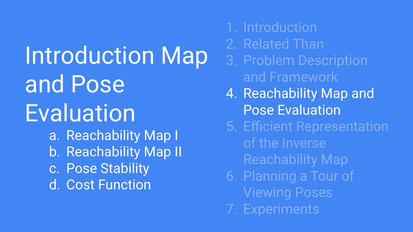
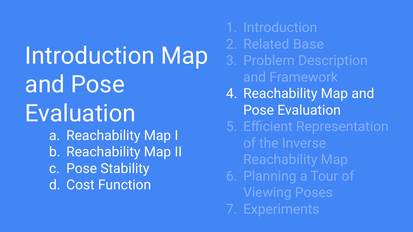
Than: Than -> Base
